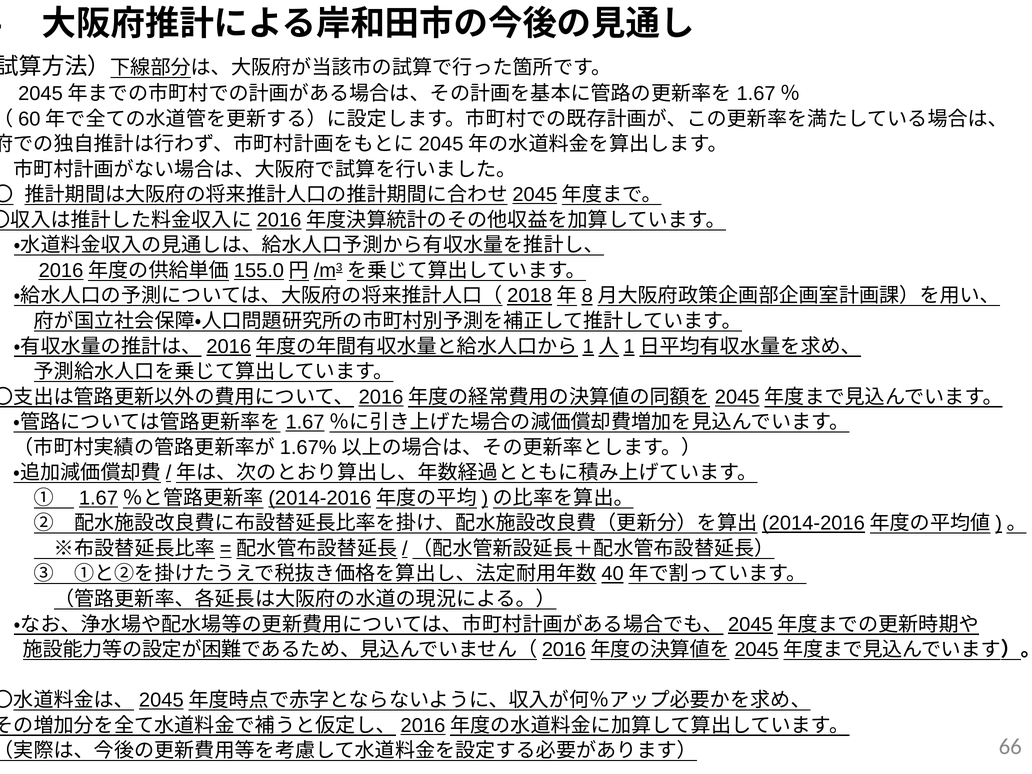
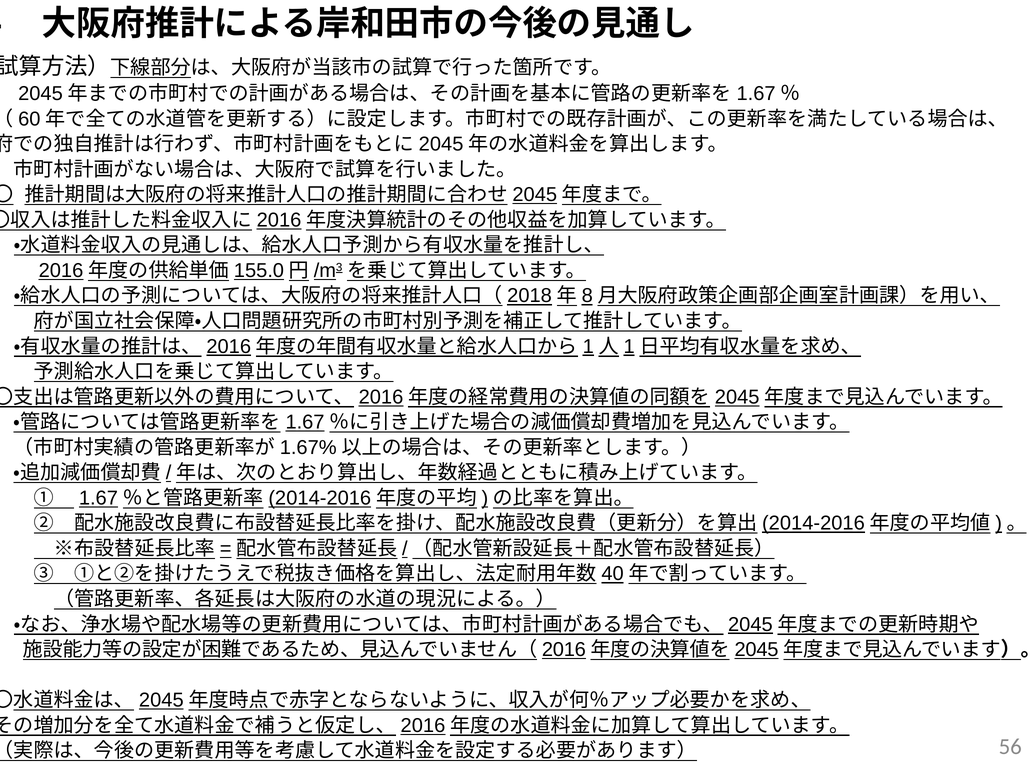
66: 66 -> 56
